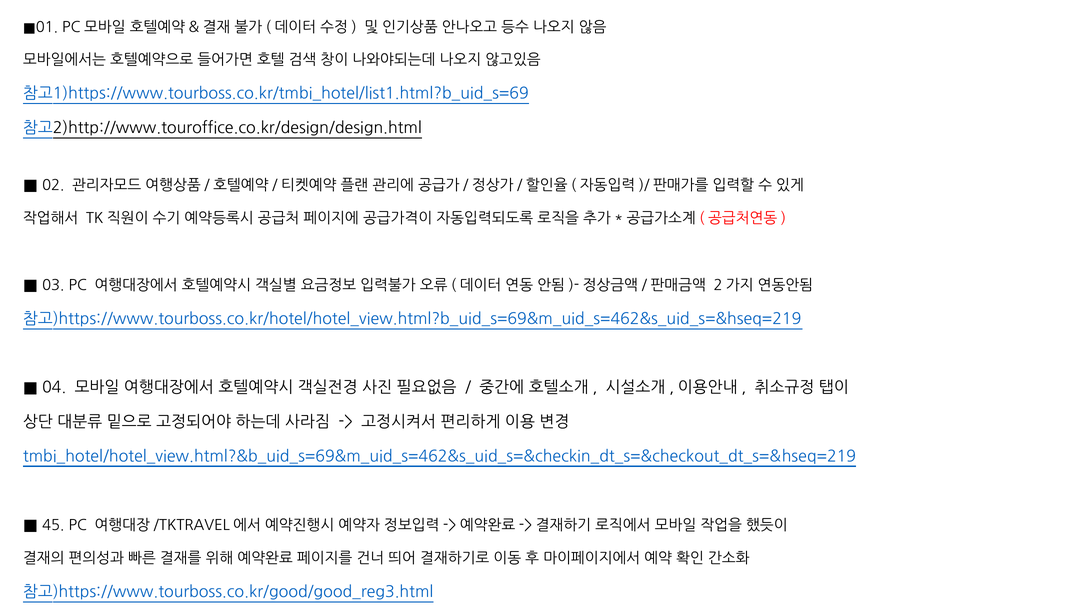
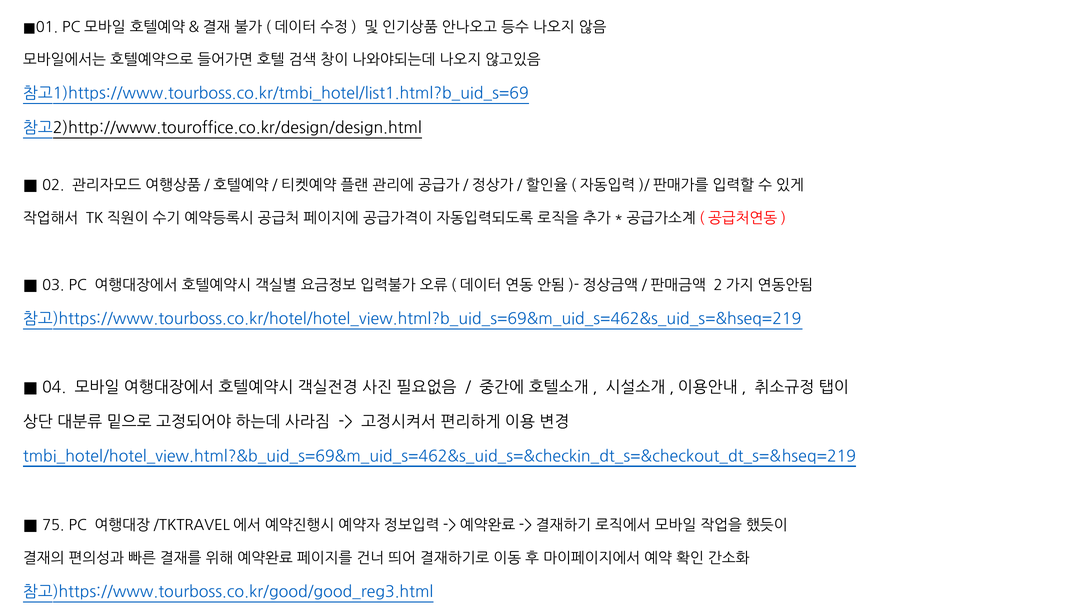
45: 45 -> 75
